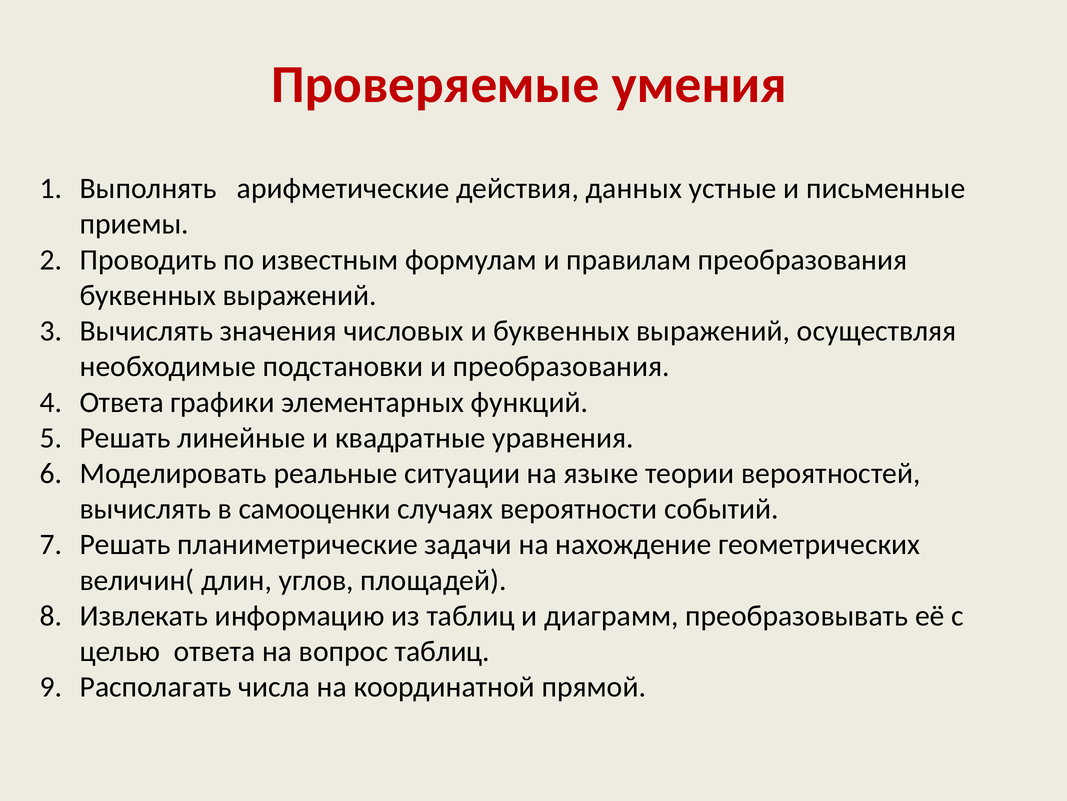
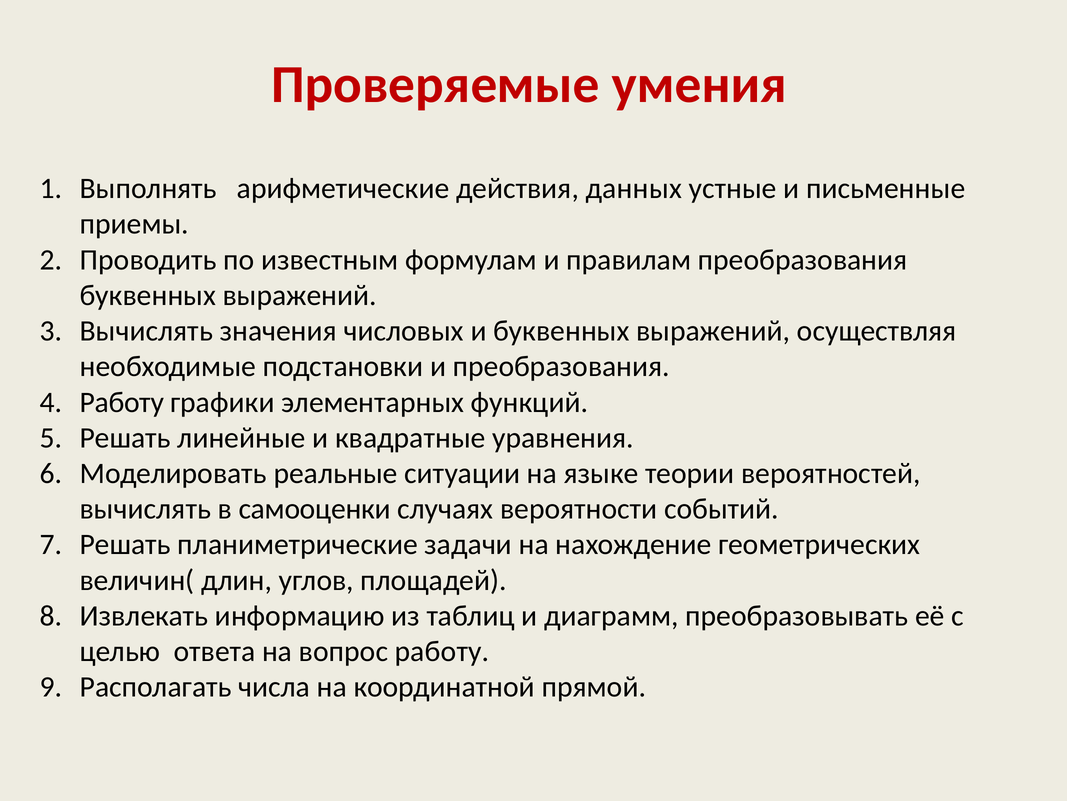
Ответа at (122, 402): Ответа -> Работу
вопрос таблиц: таблиц -> работу
